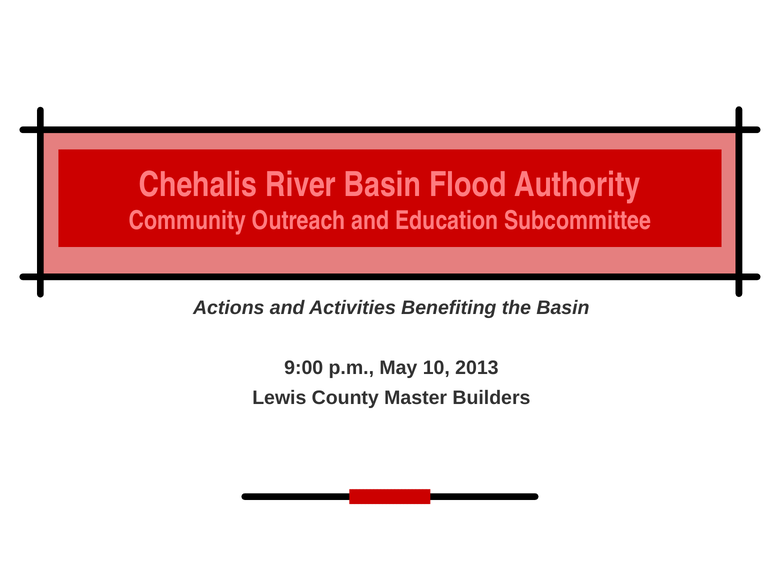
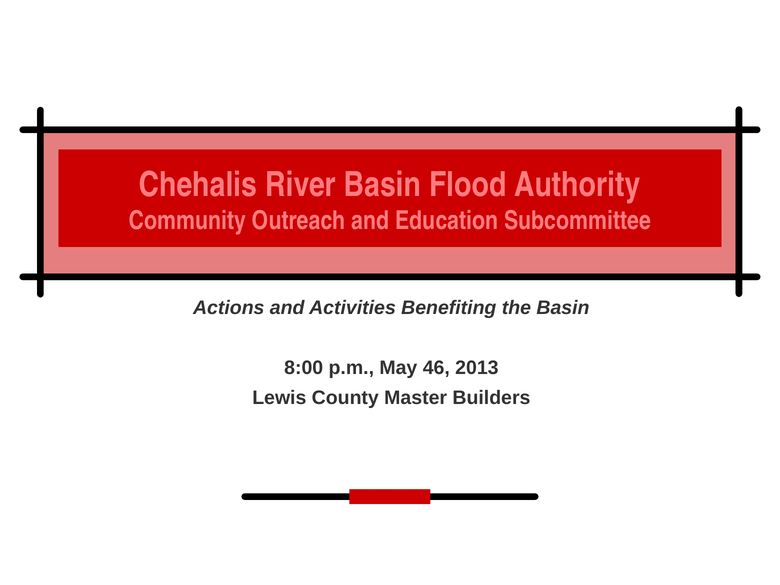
9:00: 9:00 -> 8:00
10: 10 -> 46
